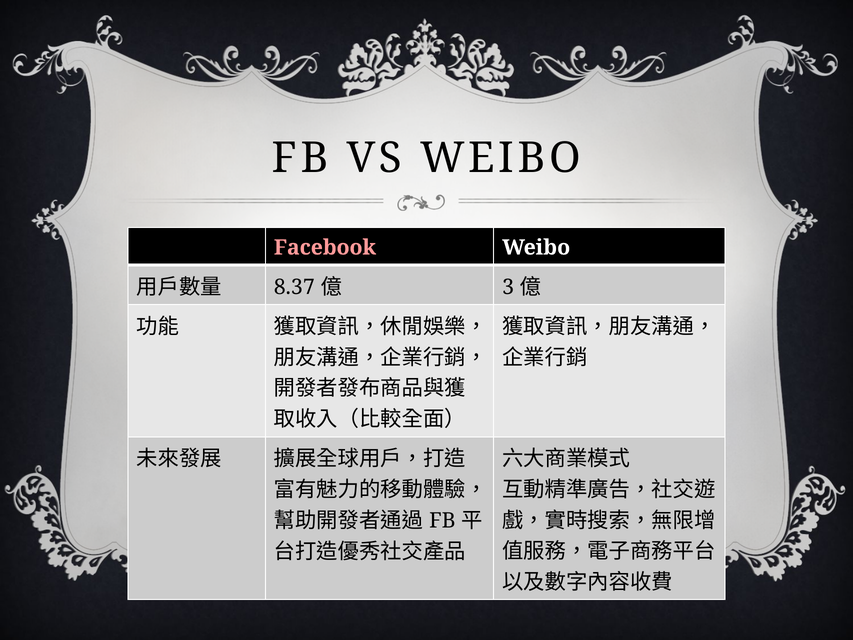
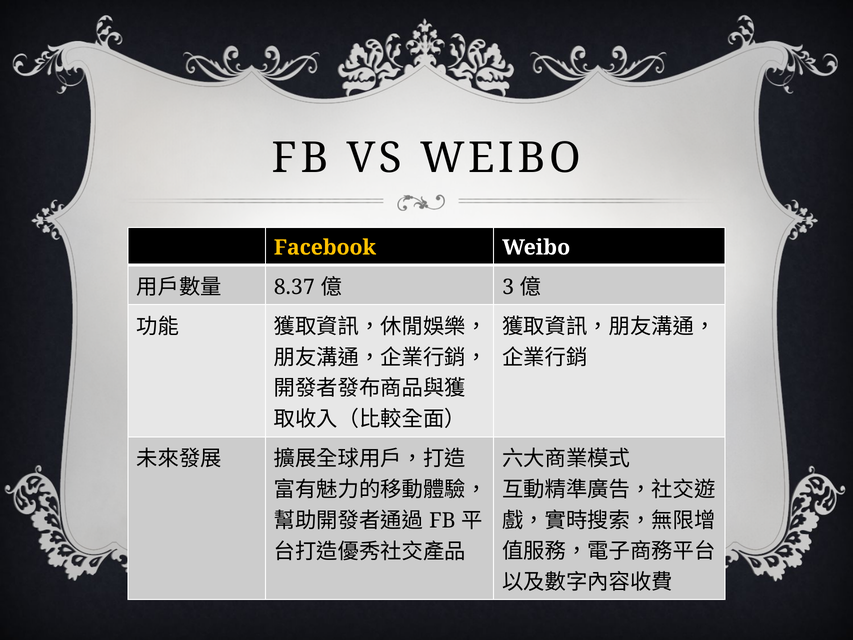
Facebook colour: pink -> yellow
